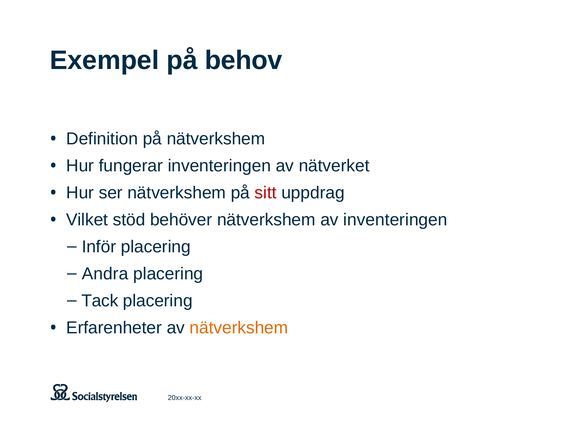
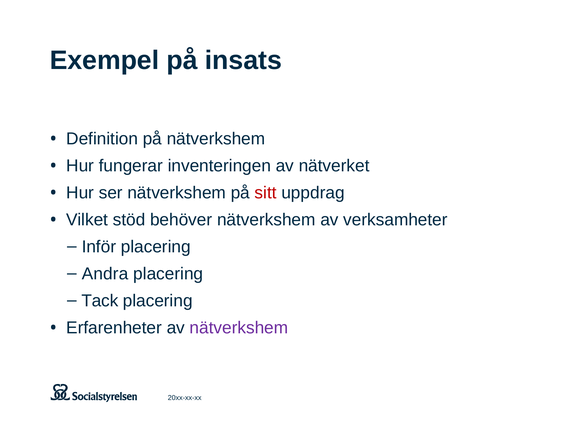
behov: behov -> insats
av inventeringen: inventeringen -> verksamheter
nätverkshem at (239, 328) colour: orange -> purple
